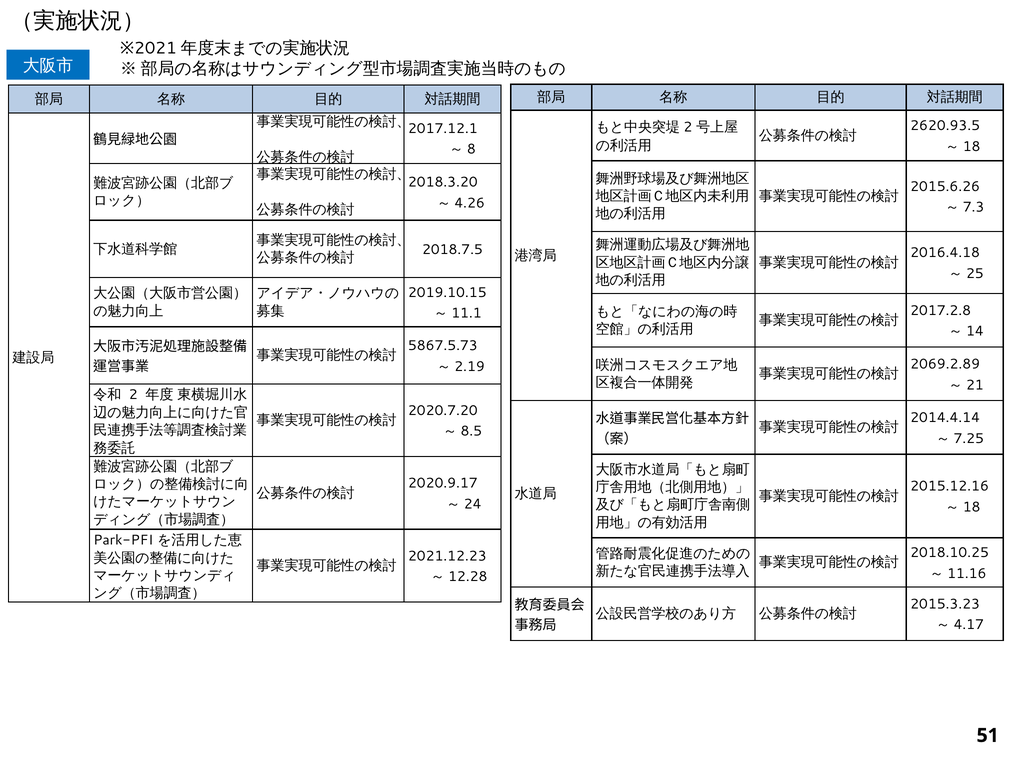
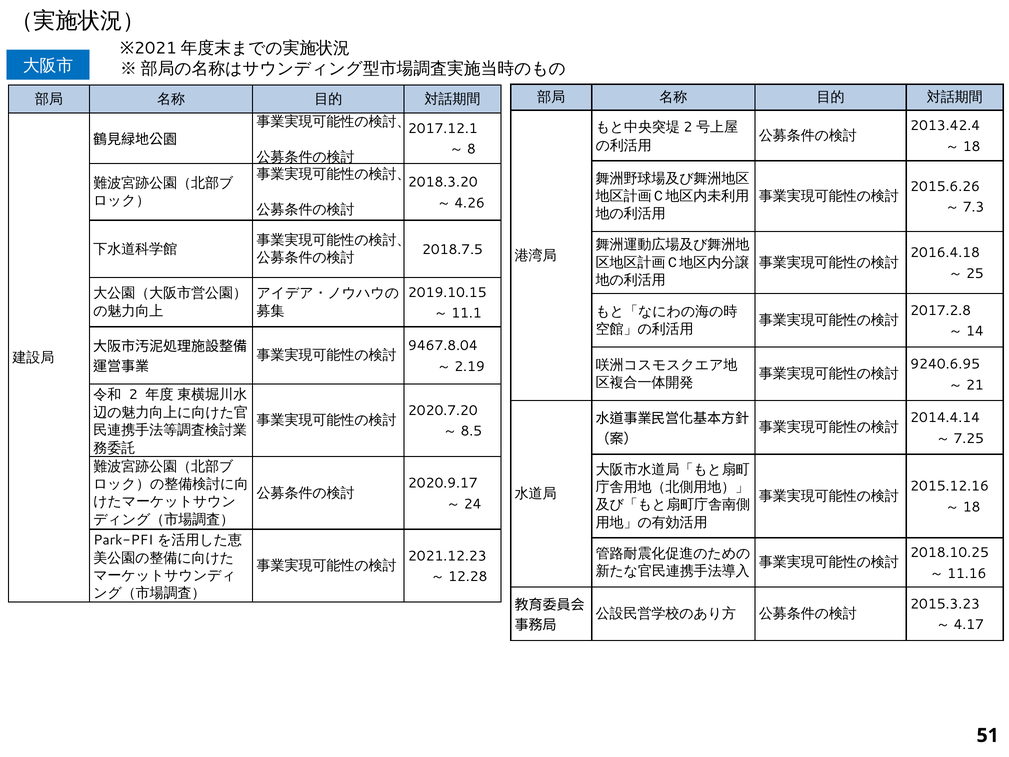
2620.93.5: 2620.93.5 -> 2013.42.4
5867.5.73: 5867.5.73 -> 9467.8.04
2069.2.89: 2069.2.89 -> 9240.6.95
